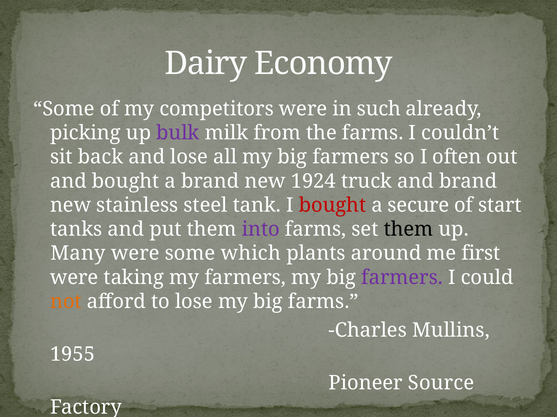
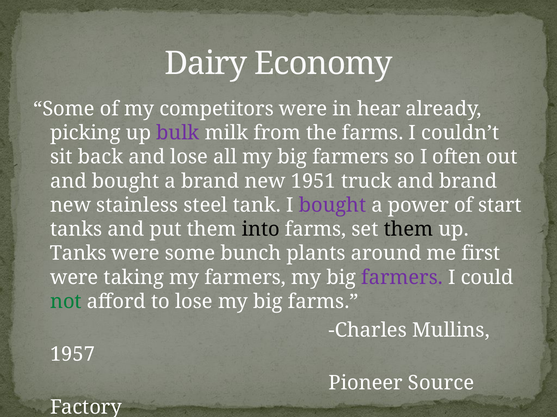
such: such -> hear
1924: 1924 -> 1951
bought at (332, 206) colour: red -> purple
secure: secure -> power
into colour: purple -> black
Many at (78, 254): Many -> Tanks
which: which -> bunch
not colour: orange -> green
1955: 1955 -> 1957
